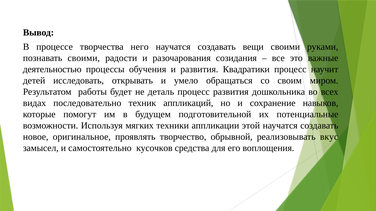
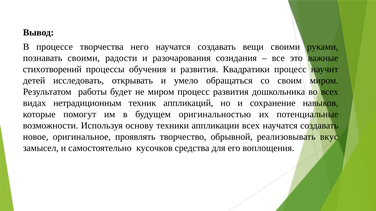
деятельностью: деятельностью -> стихотворений
не деталь: деталь -> миром
последовательно: последовательно -> нетрадиционным
подготовительной: подготовительной -> оригинальностью
мягких: мягких -> основу
аппликации этой: этой -> всех
